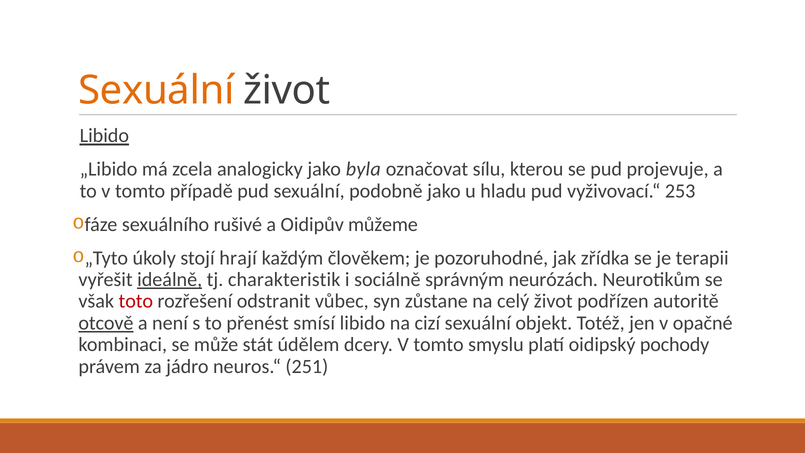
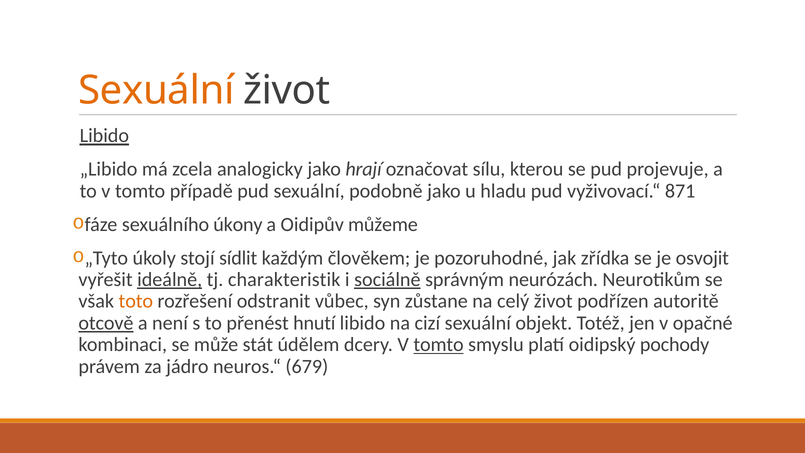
byla: byla -> hrají
253: 253 -> 871
rušivé: rušivé -> úkony
hrají: hrají -> sídlit
terapii: terapii -> osvojit
sociálně underline: none -> present
toto colour: red -> orange
smísí: smísí -> hnutí
tomto at (439, 345) underline: none -> present
251: 251 -> 679
